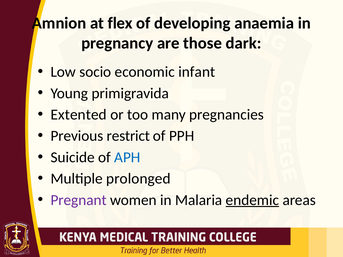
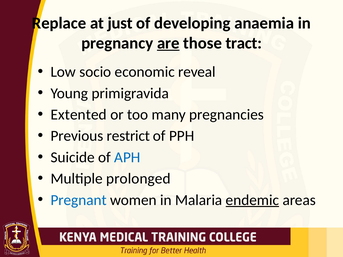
Amnion: Amnion -> Replace
flex: flex -> just
are underline: none -> present
dark: dark -> tract
infant: infant -> reveal
Pregnant colour: purple -> blue
